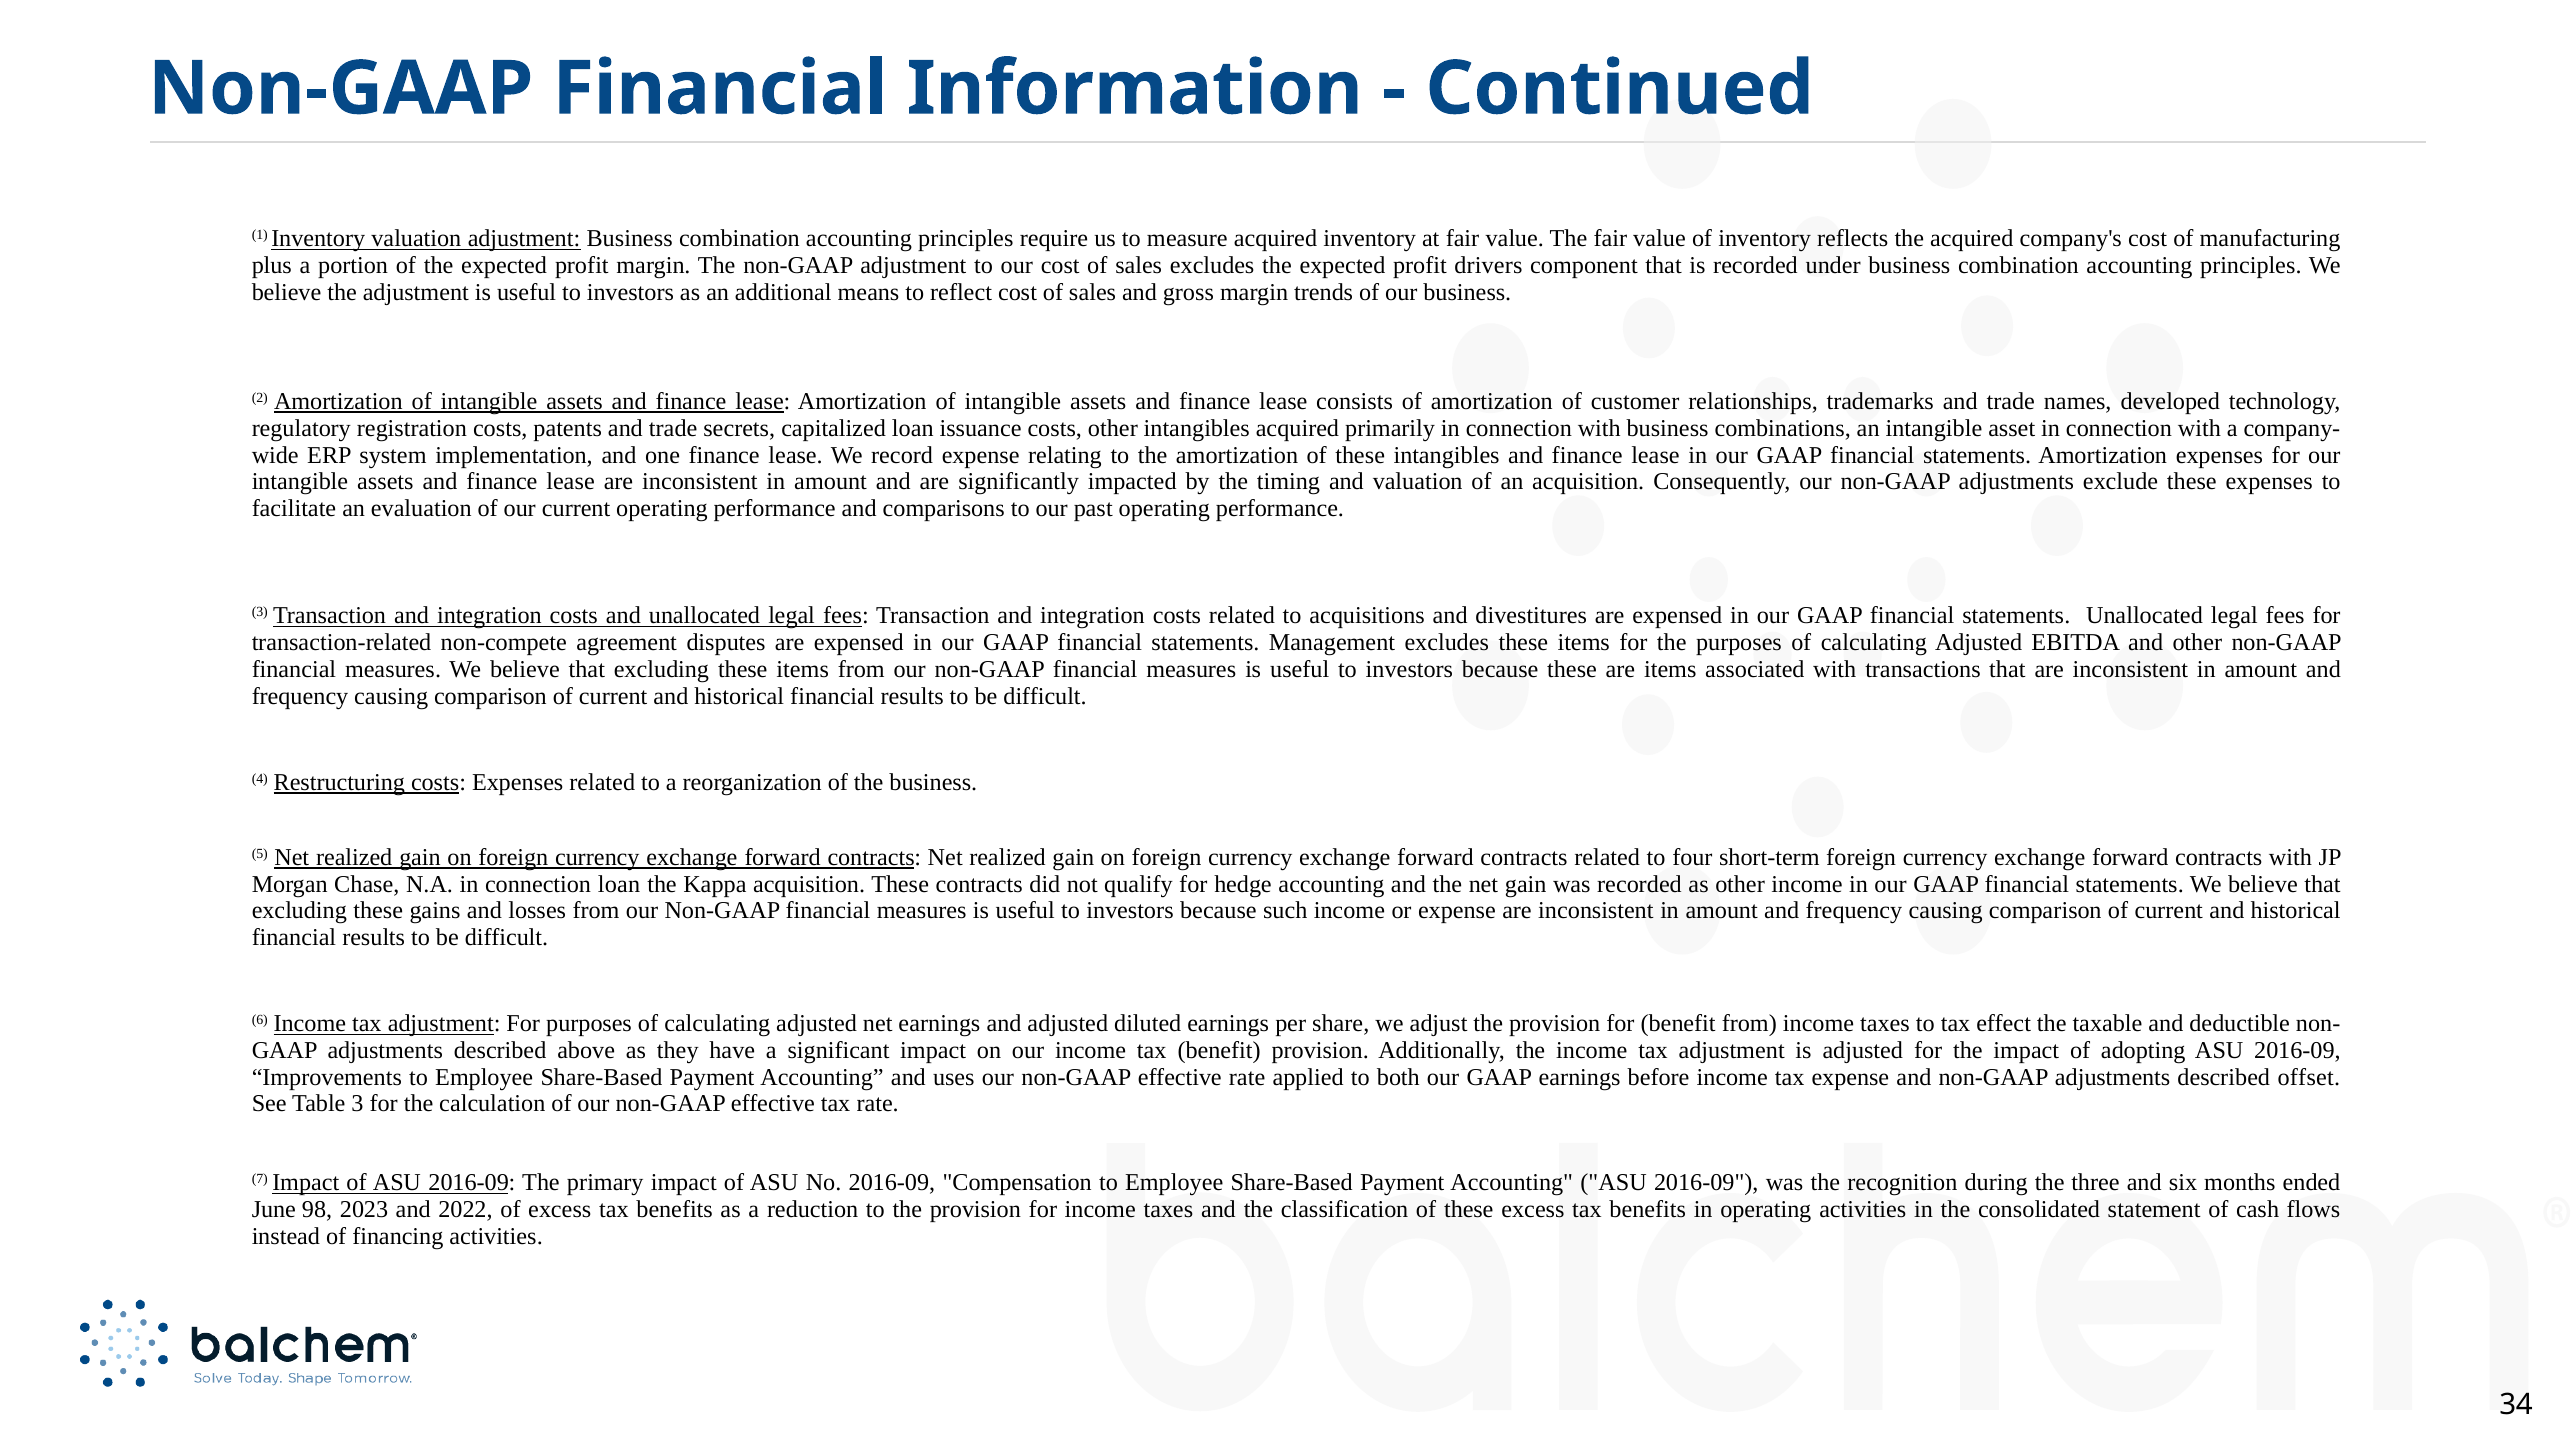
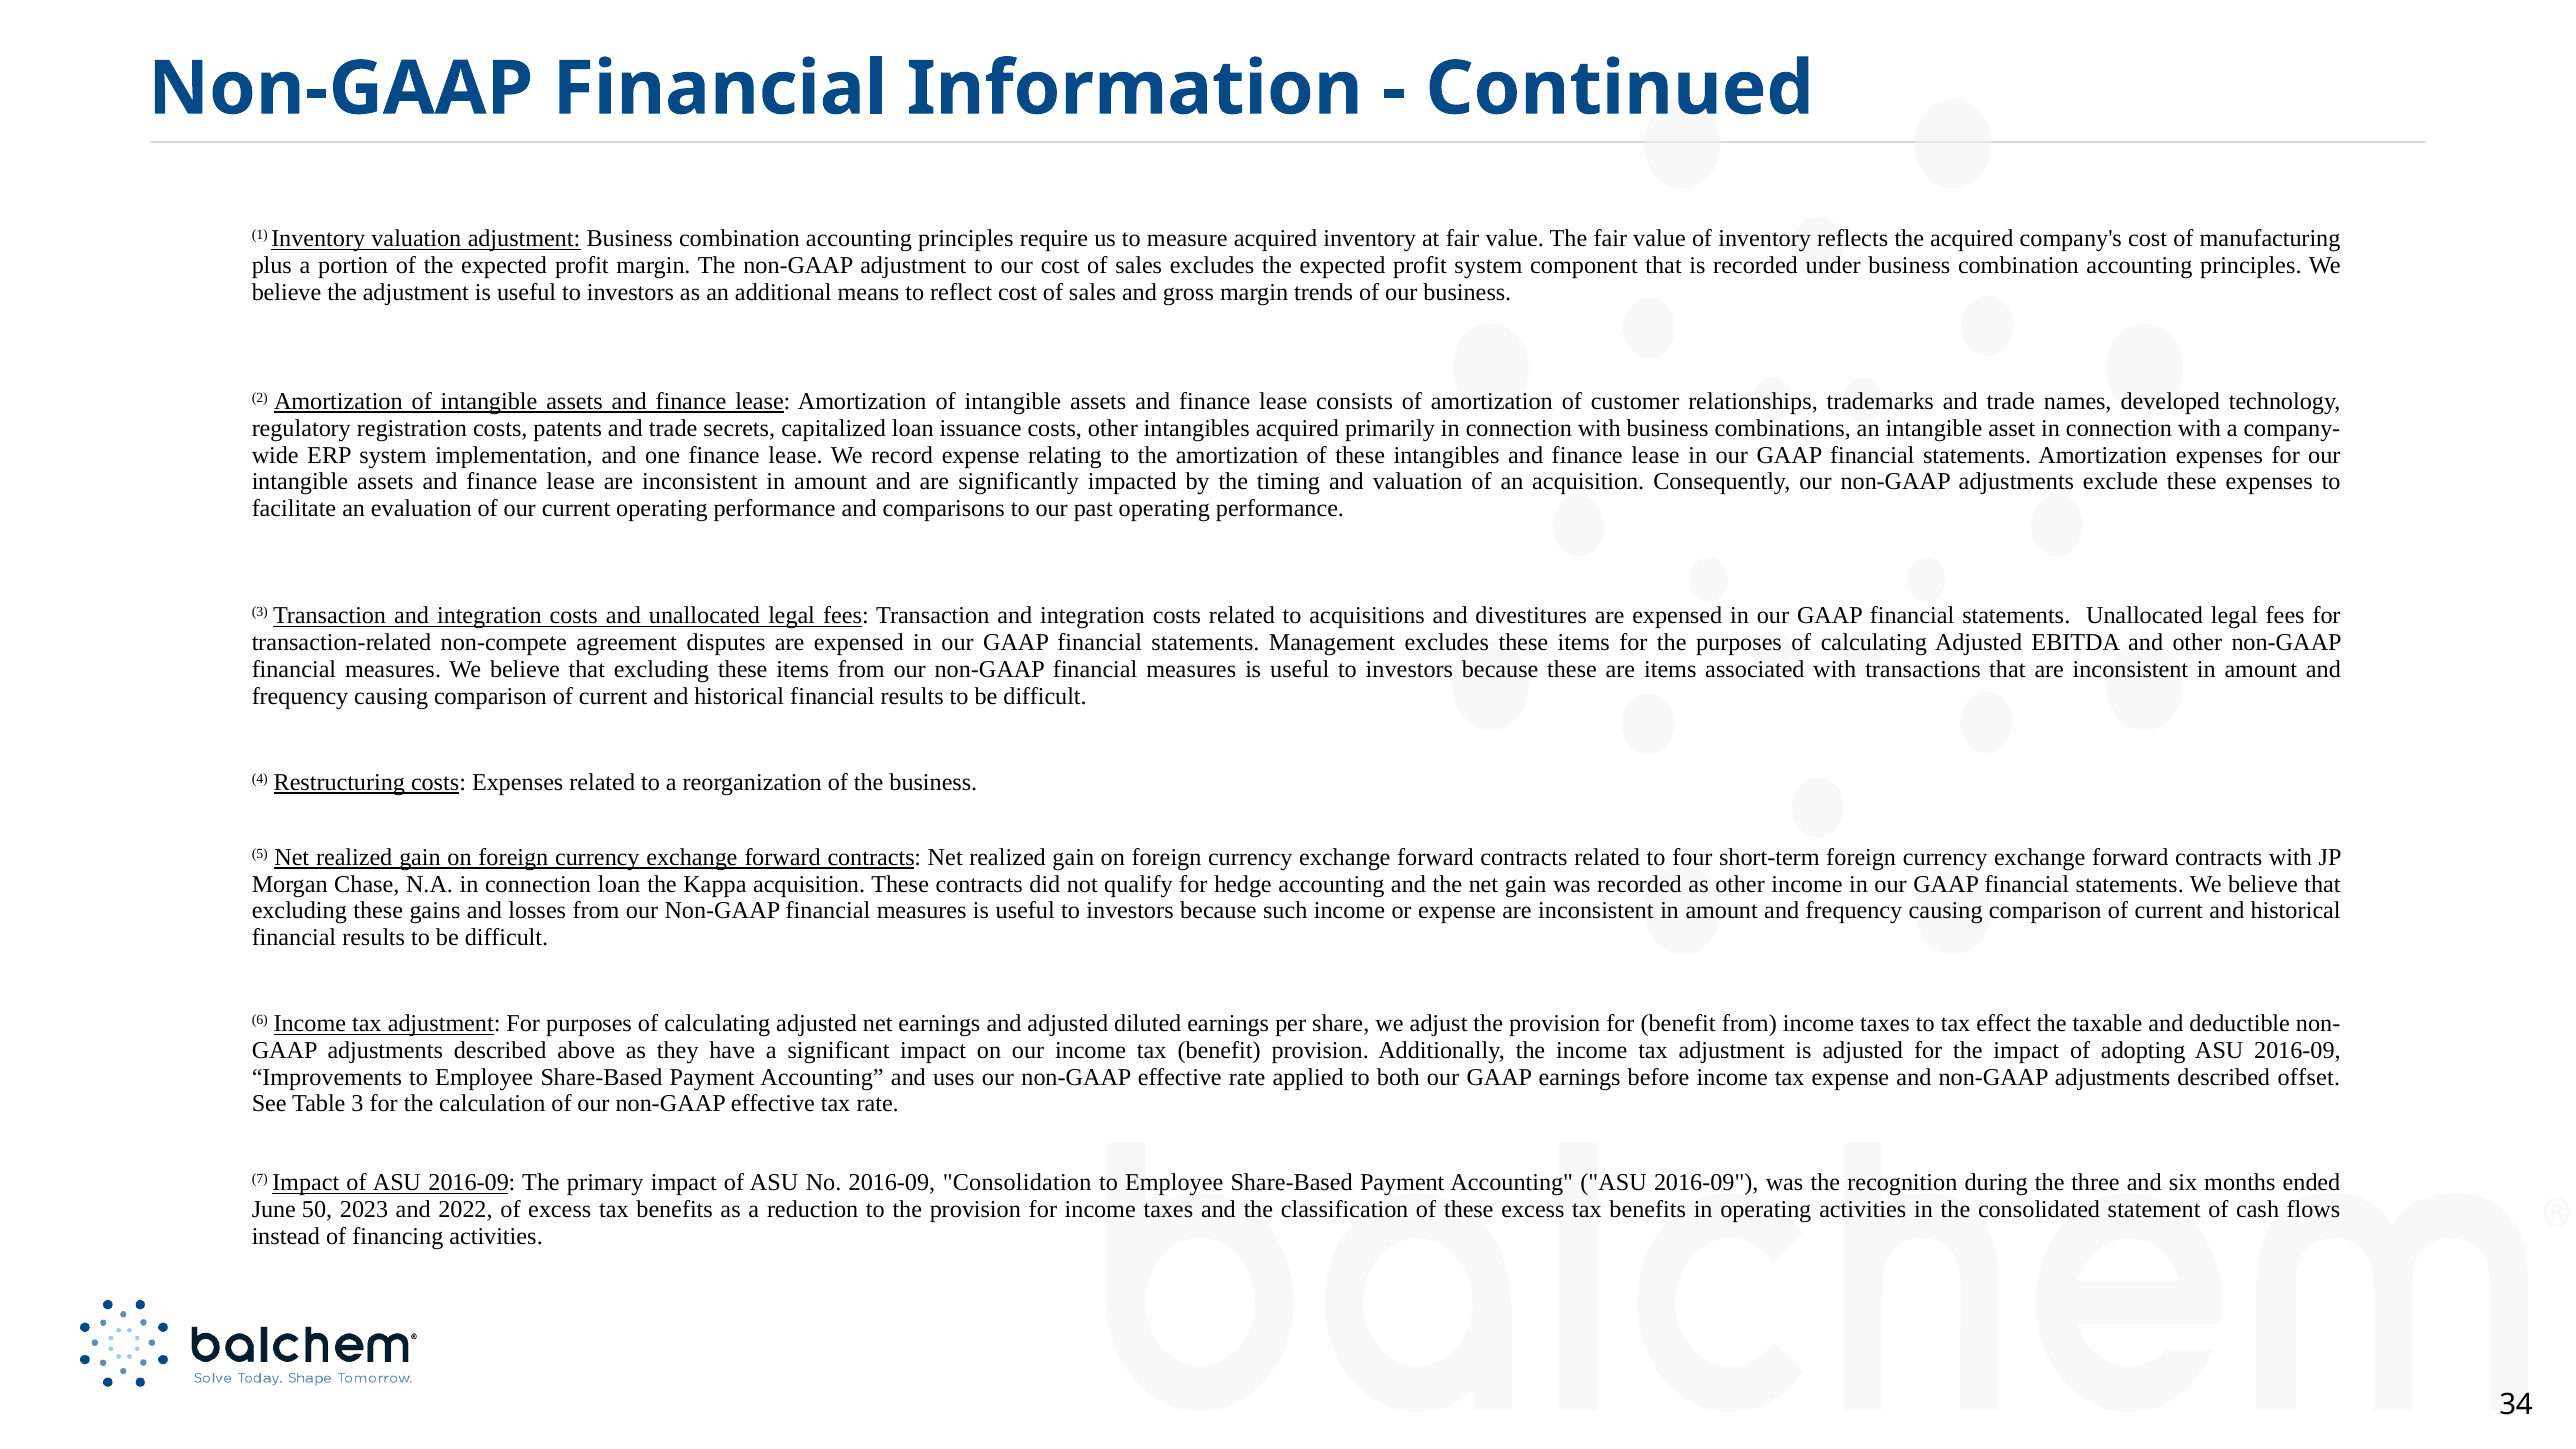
profit drivers: drivers -> system
Compensation: Compensation -> Consolidation
98: 98 -> 50
